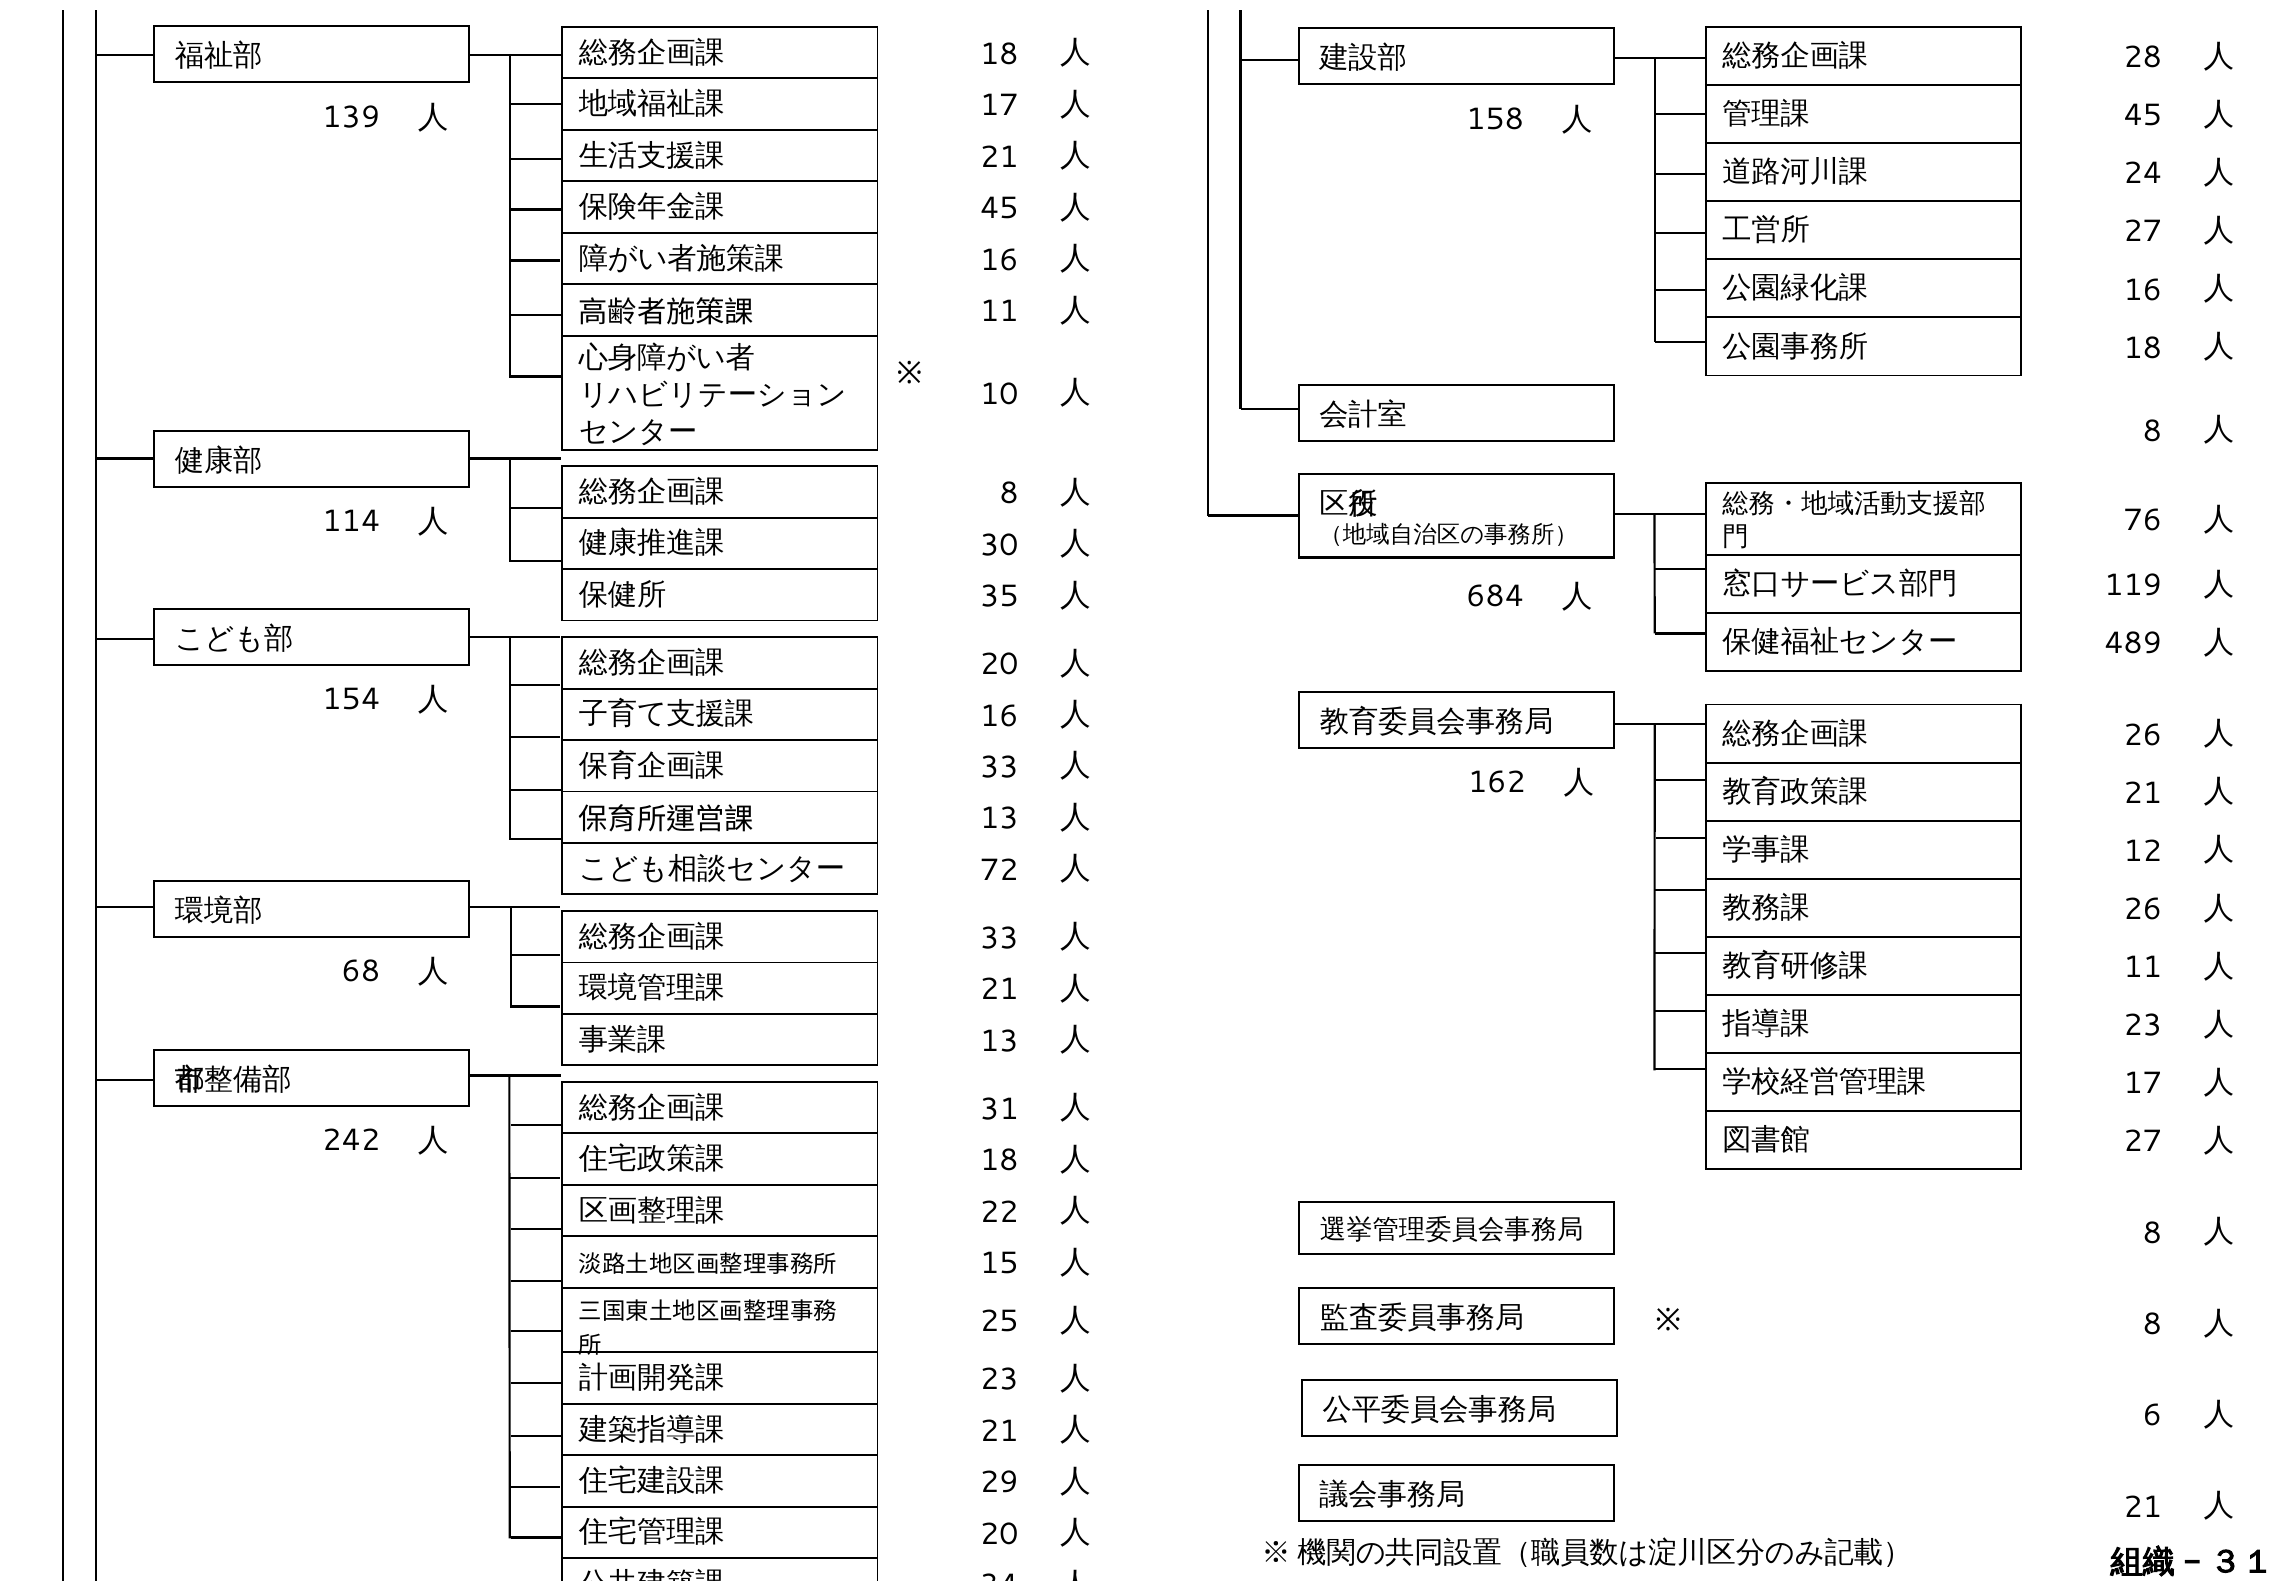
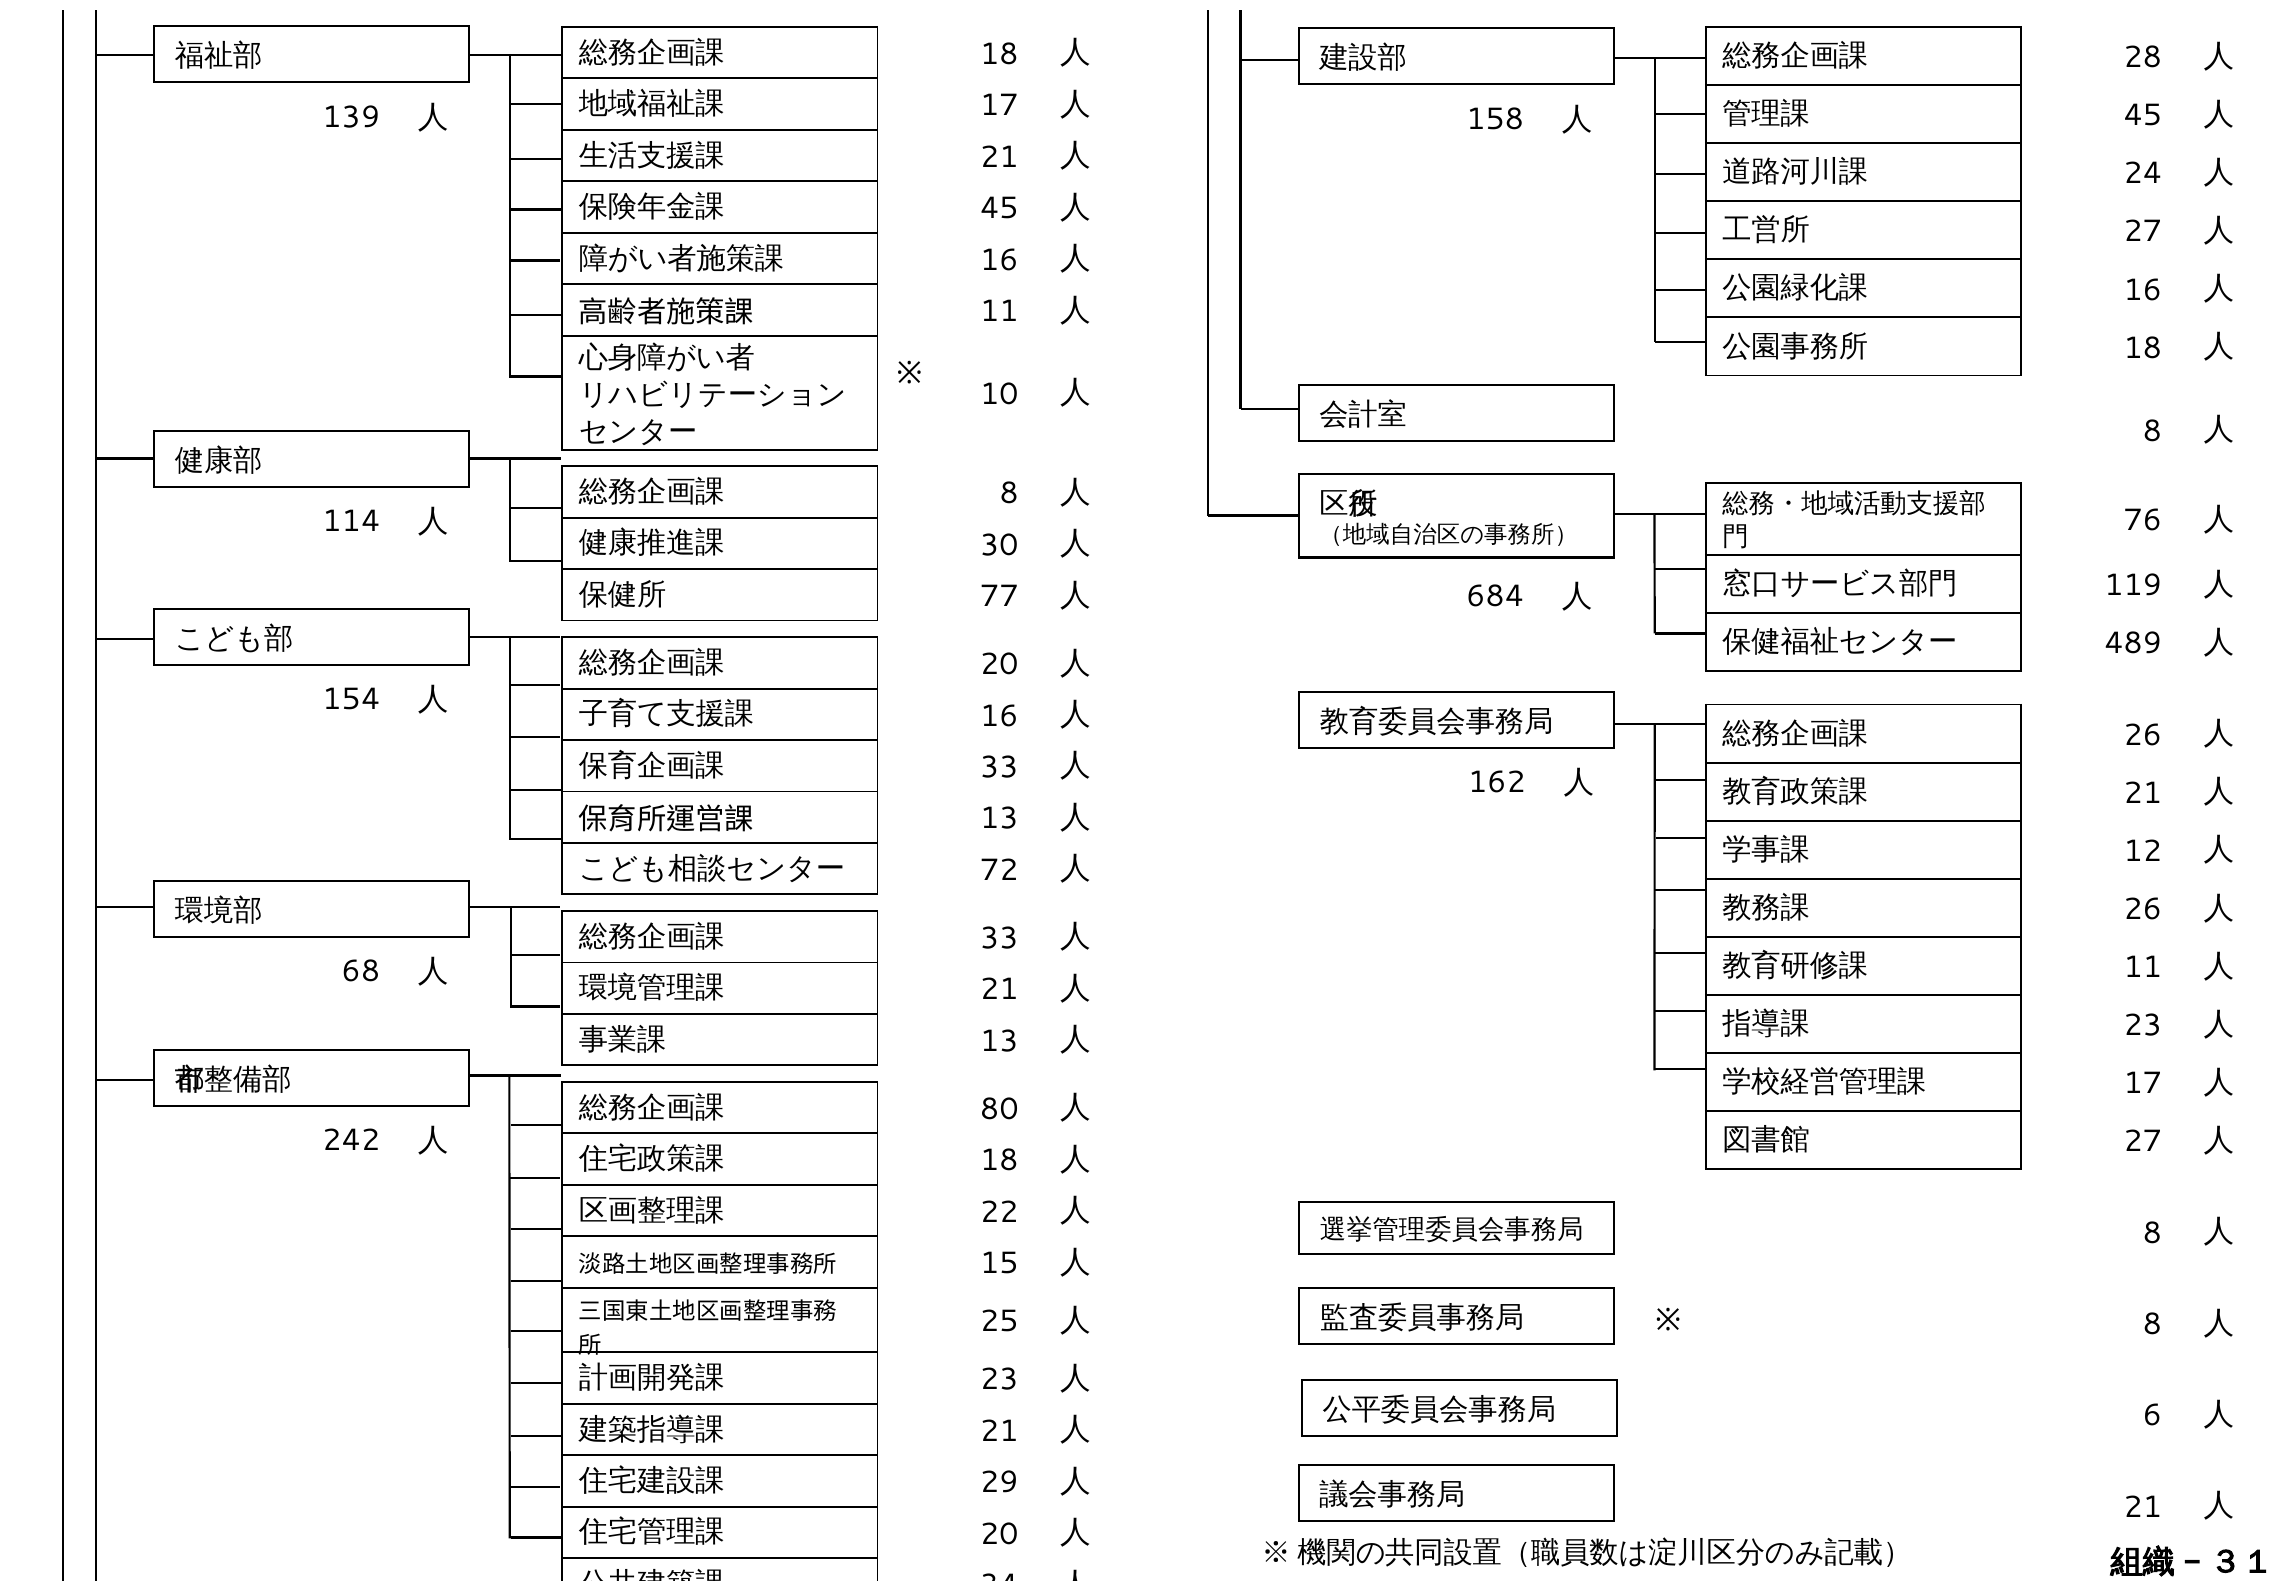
35: 35 -> 77
31: 31 -> 80
